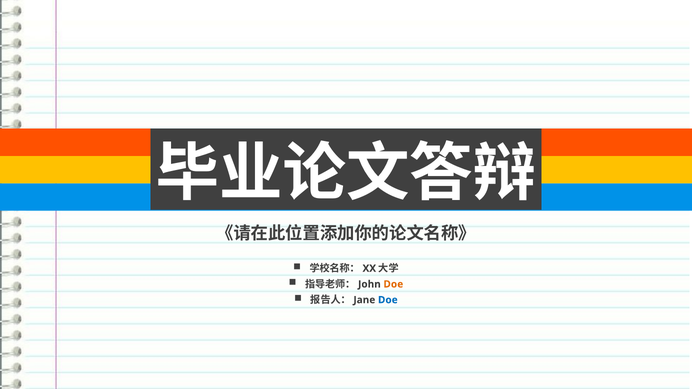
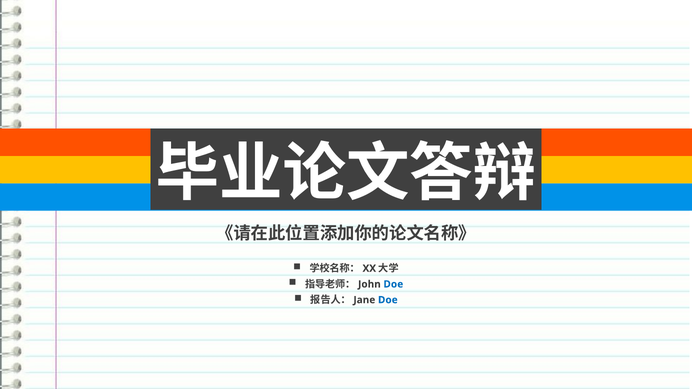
Doe at (393, 284) colour: orange -> blue
